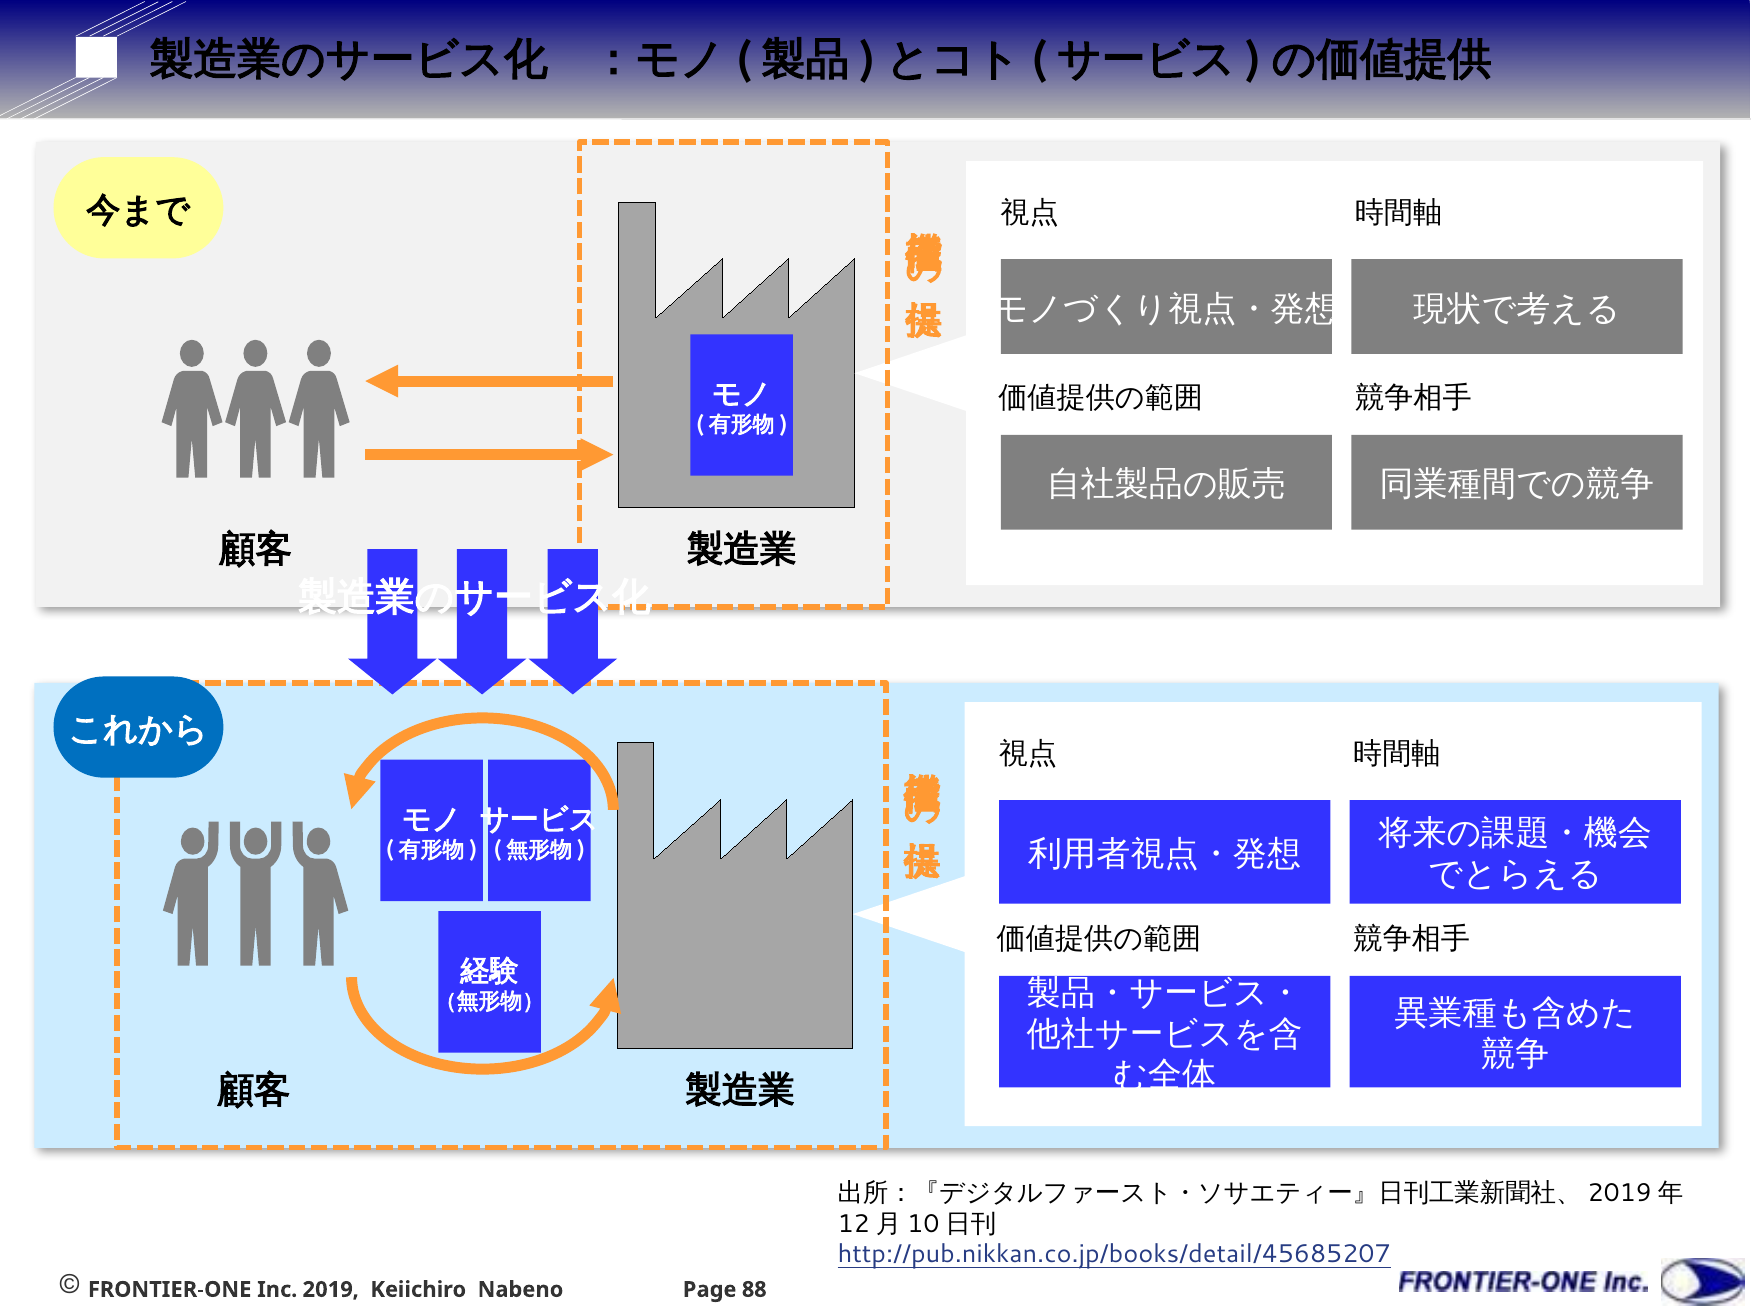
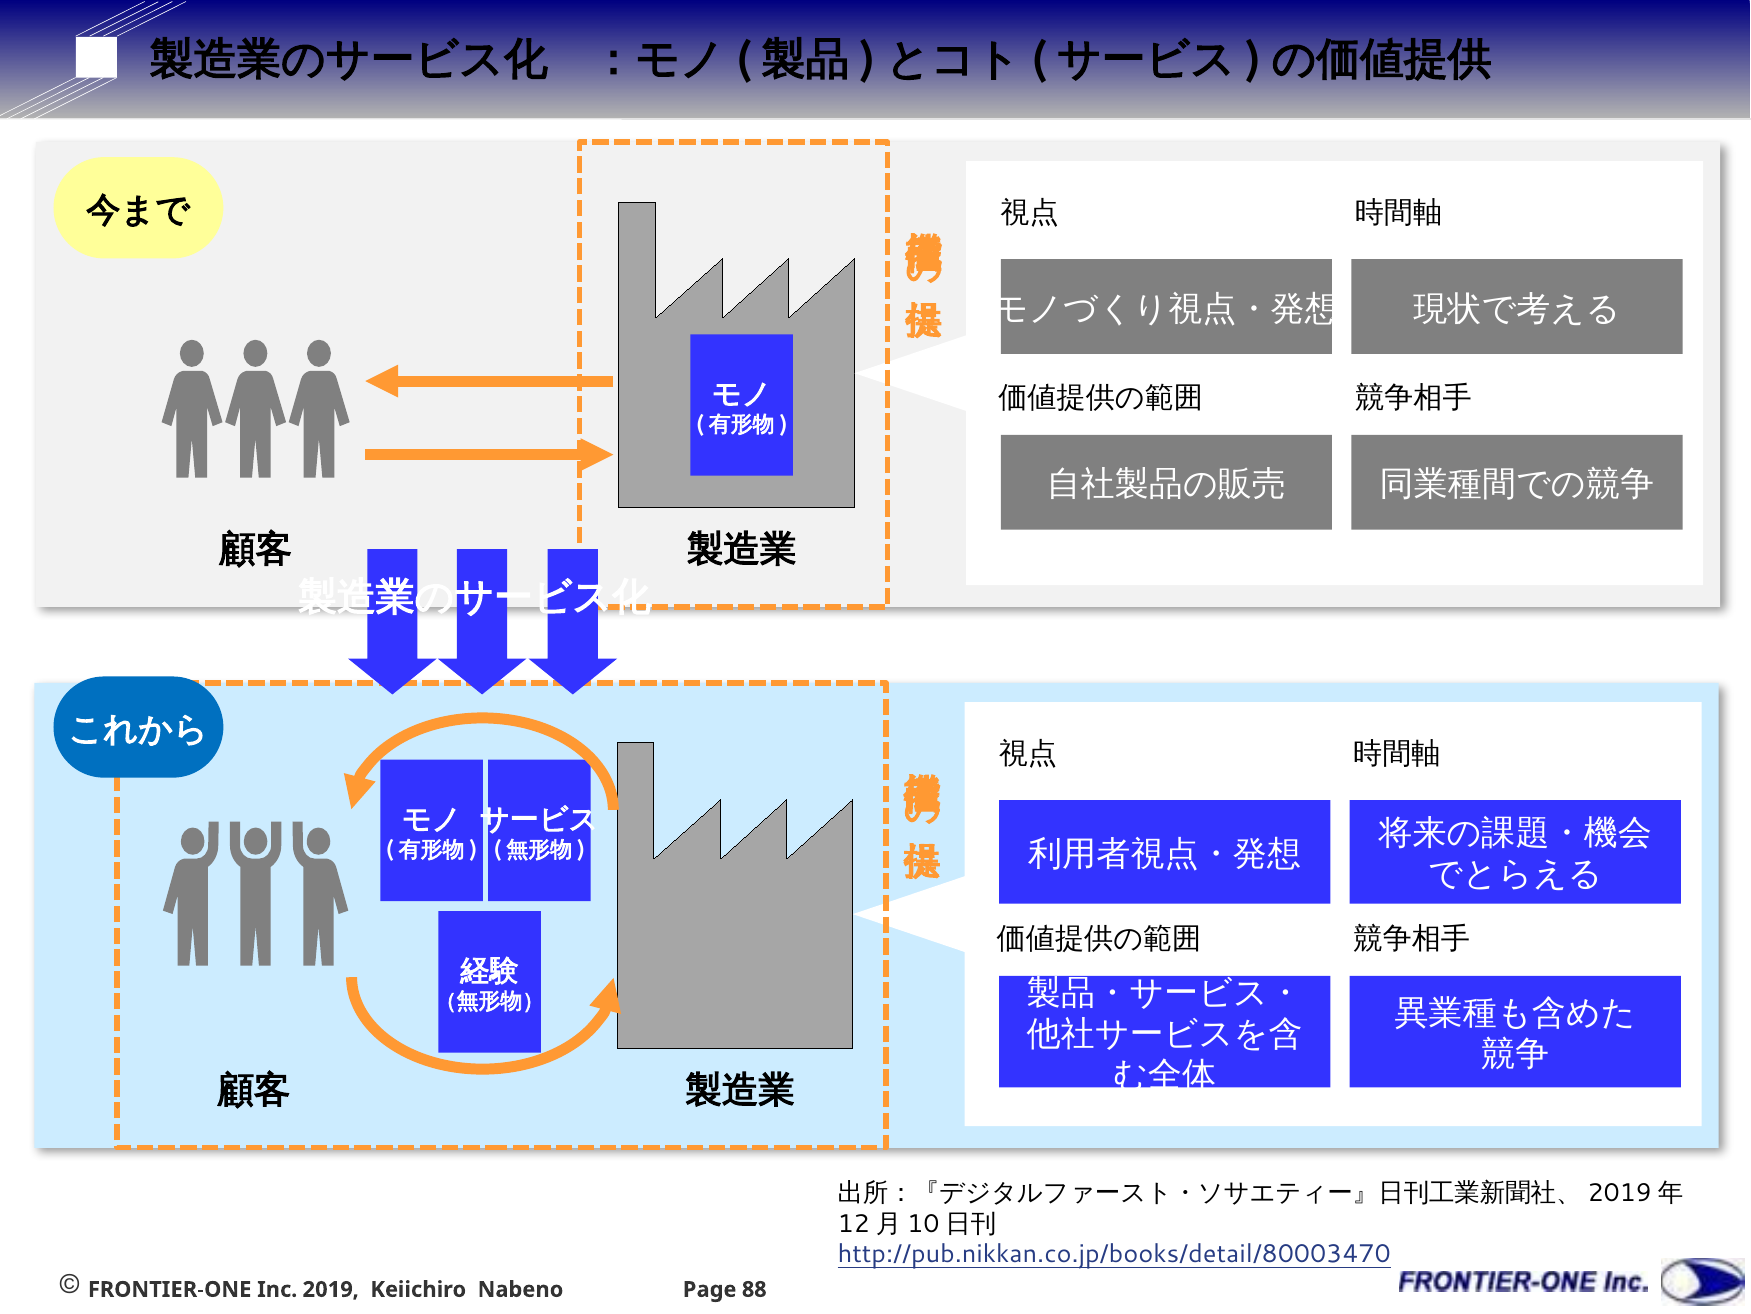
http://pub.nikkan.co.jp/books/detail/45685207: http://pub.nikkan.co.jp/books/detail/45685207 -> http://pub.nikkan.co.jp/books/detail/80003470
